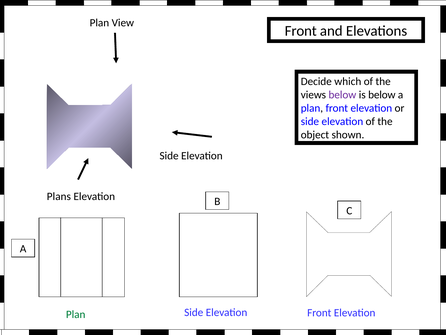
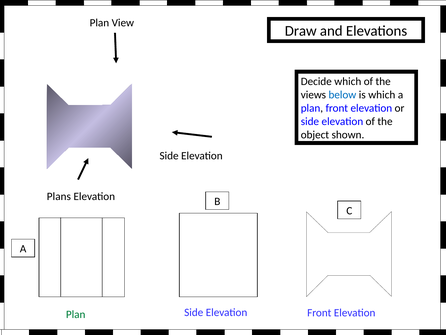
Front at (301, 31): Front -> Draw
below at (342, 95) colour: purple -> blue
is below: below -> which
